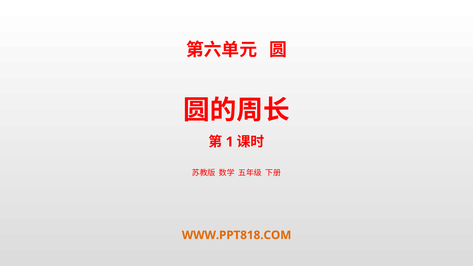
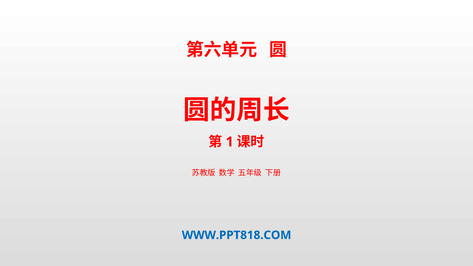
WWW.PPT818.COM colour: orange -> blue
